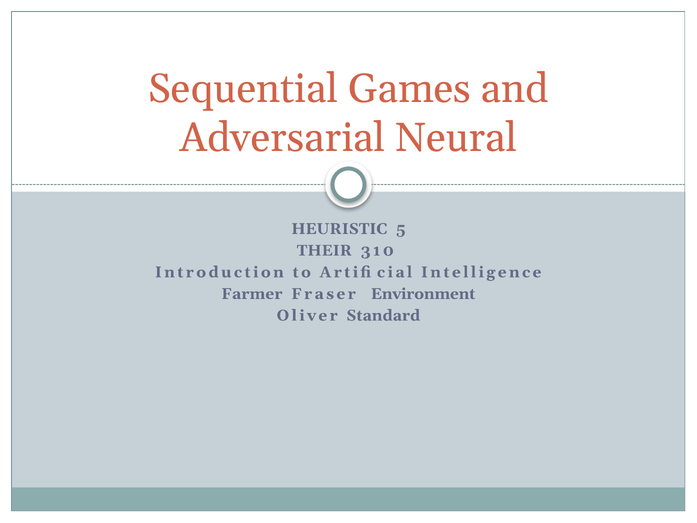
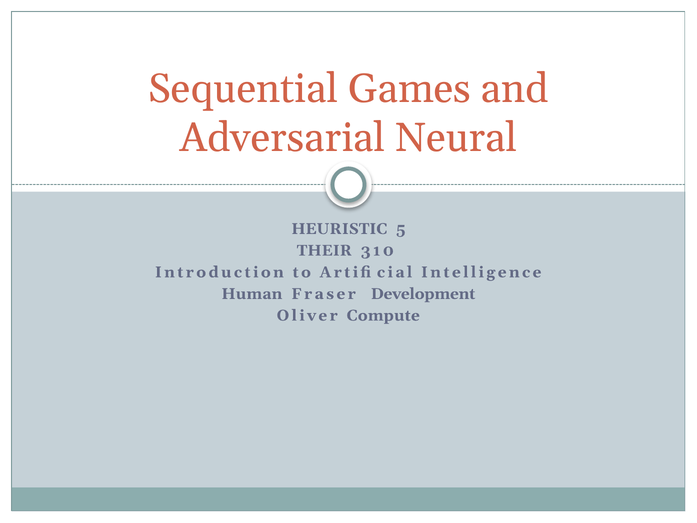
Farmer: Farmer -> Human
Environment: Environment -> Development
Standard: Standard -> Compute
